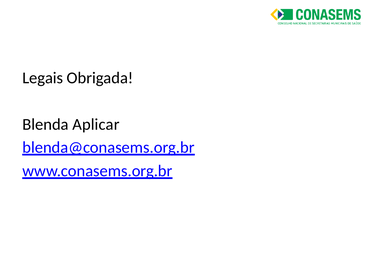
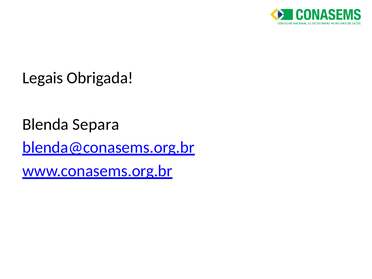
Aplicar: Aplicar -> Separa
